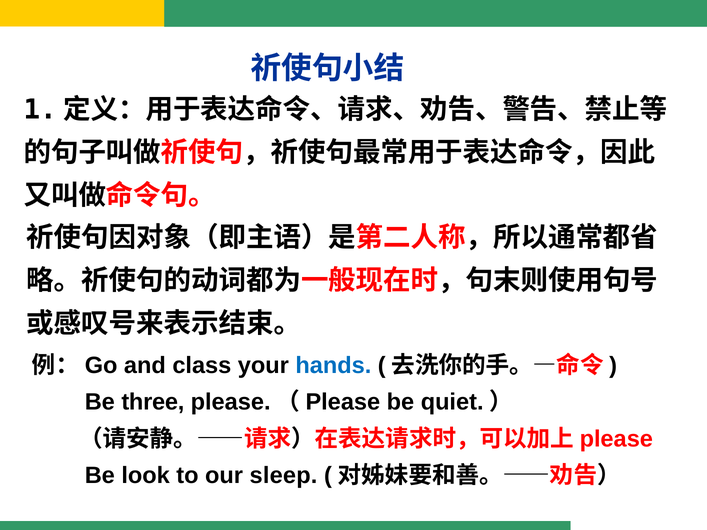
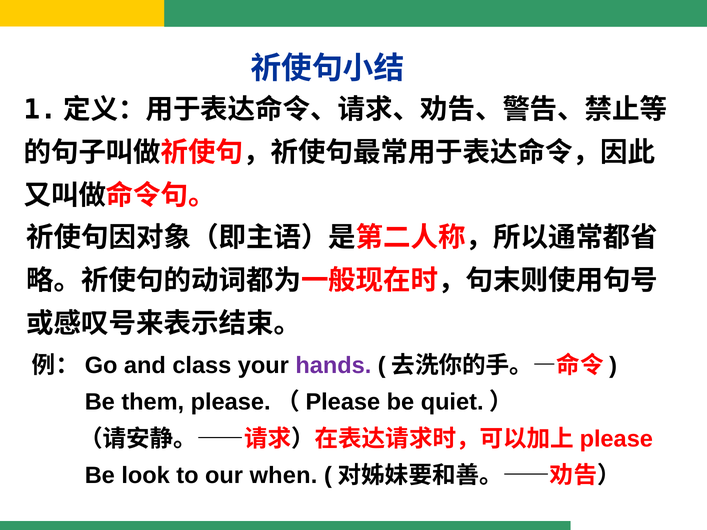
hands colour: blue -> purple
three: three -> them
sleep: sleep -> when
